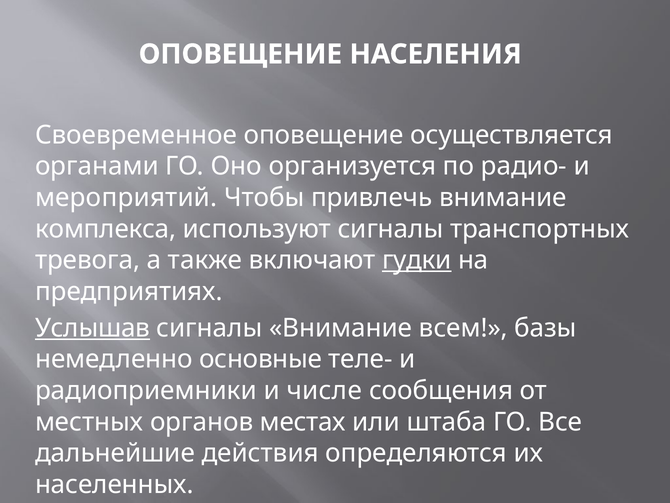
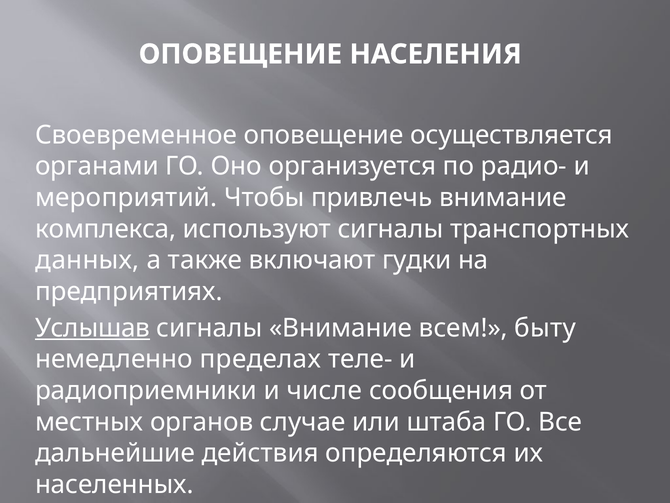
тревога: тревога -> данных
гудки underline: present -> none
базы: базы -> быту
основные: основные -> пределах
местах: местах -> случае
